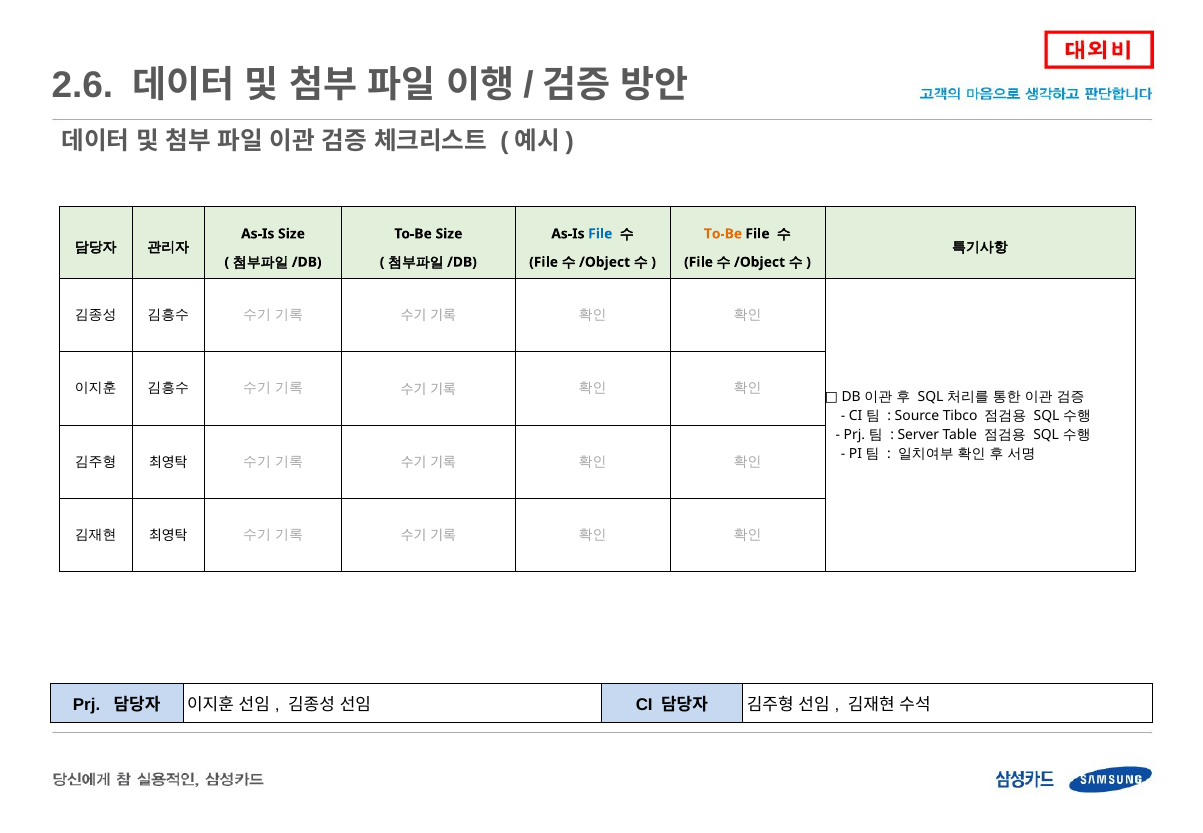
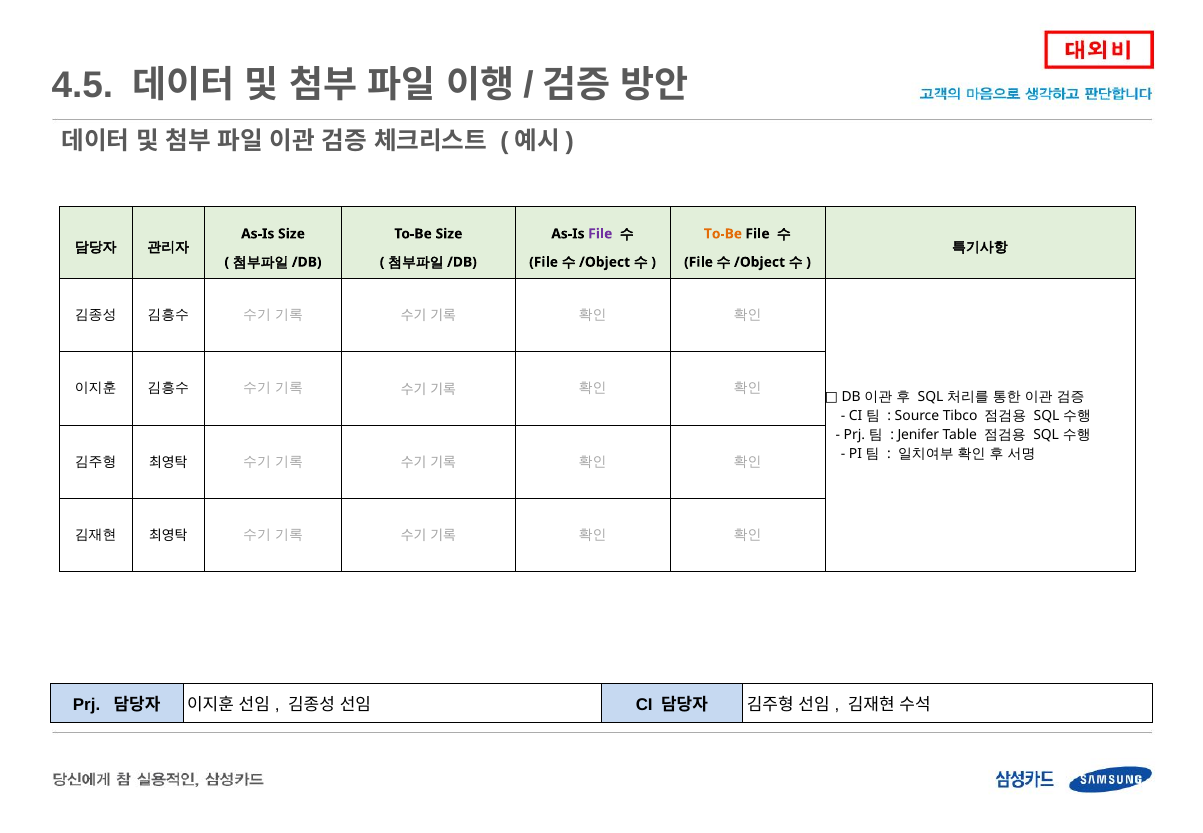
2.6: 2.6 -> 4.5
File at (600, 234) colour: blue -> purple
Server: Server -> Jenifer
